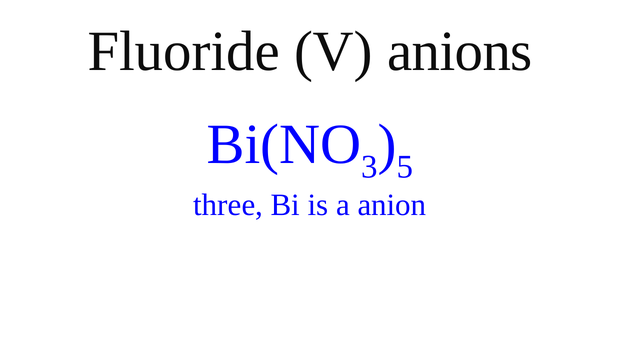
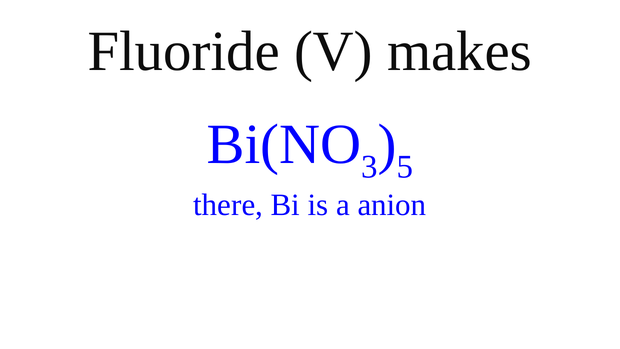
anions: anions -> makes
three: three -> there
